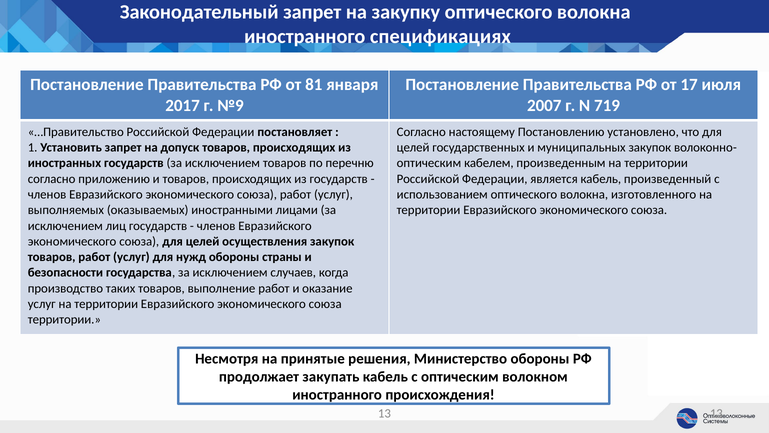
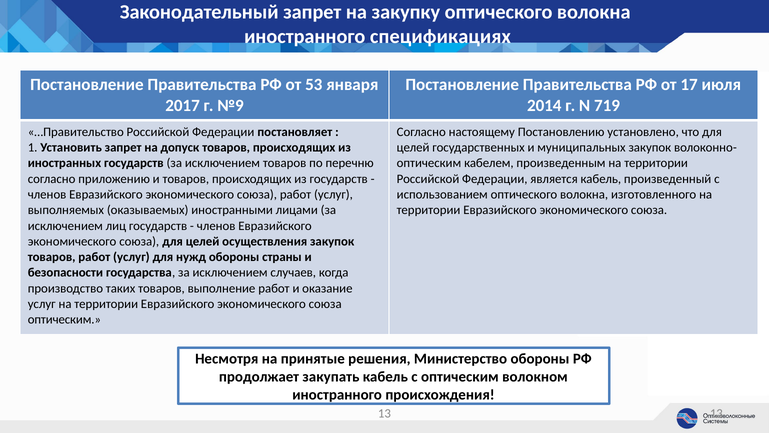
81: 81 -> 53
2007: 2007 -> 2014
территории at (64, 319): территории -> оптическим
